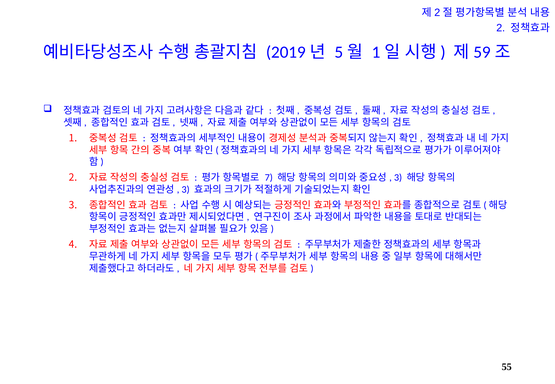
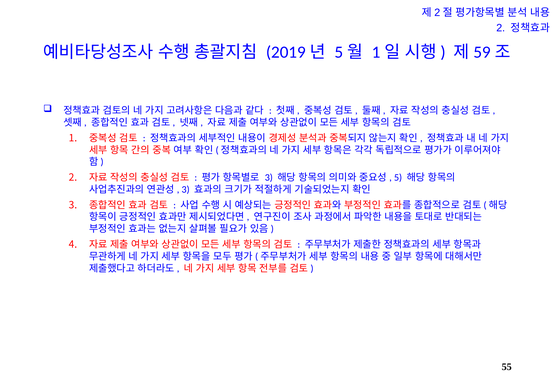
7 at (269, 178): 7 -> 3
3 at (398, 178): 3 -> 5
